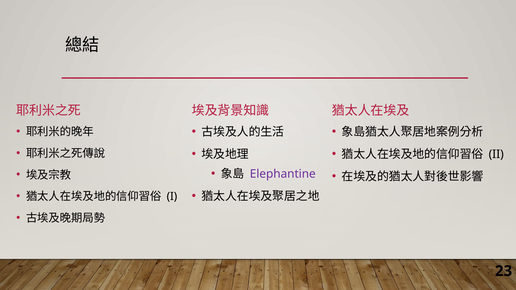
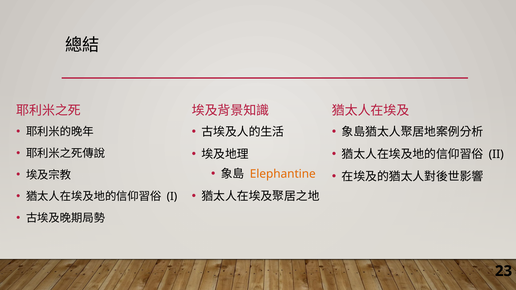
Elephantine colour: purple -> orange
